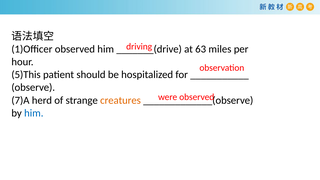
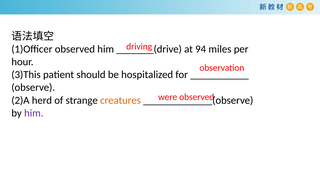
63: 63 -> 94
5)This: 5)This -> 3)This
7)A: 7)A -> 2)A
him at (34, 113) colour: blue -> purple
